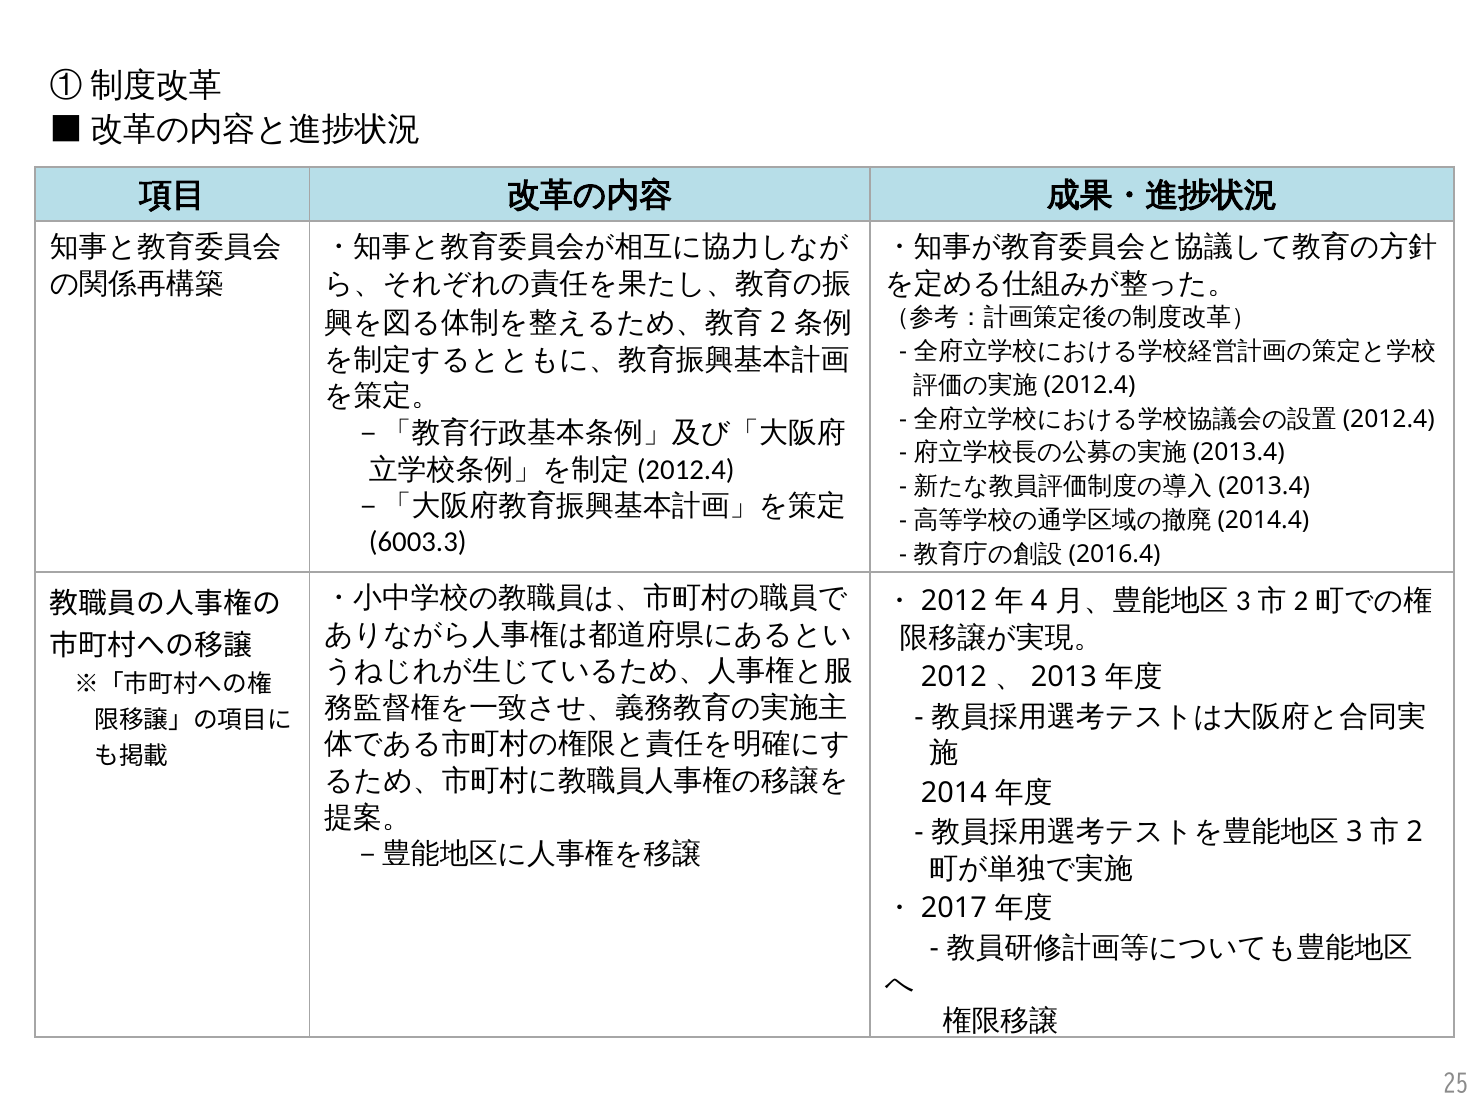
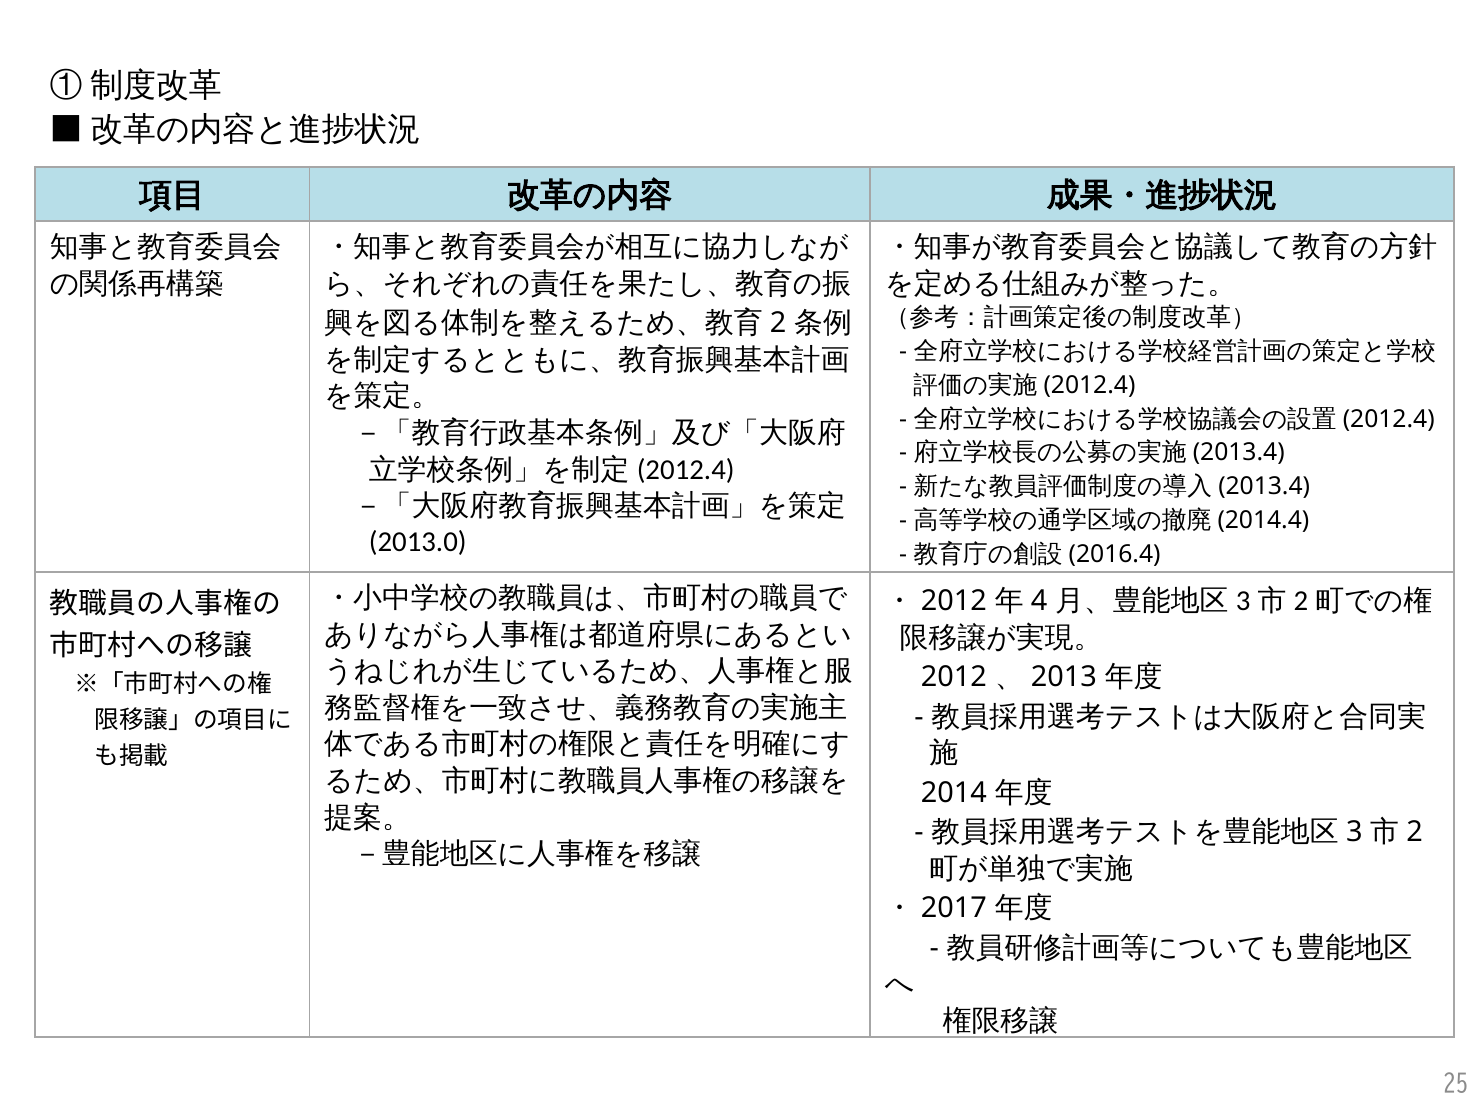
6003.3: 6003.3 -> 2013.0
